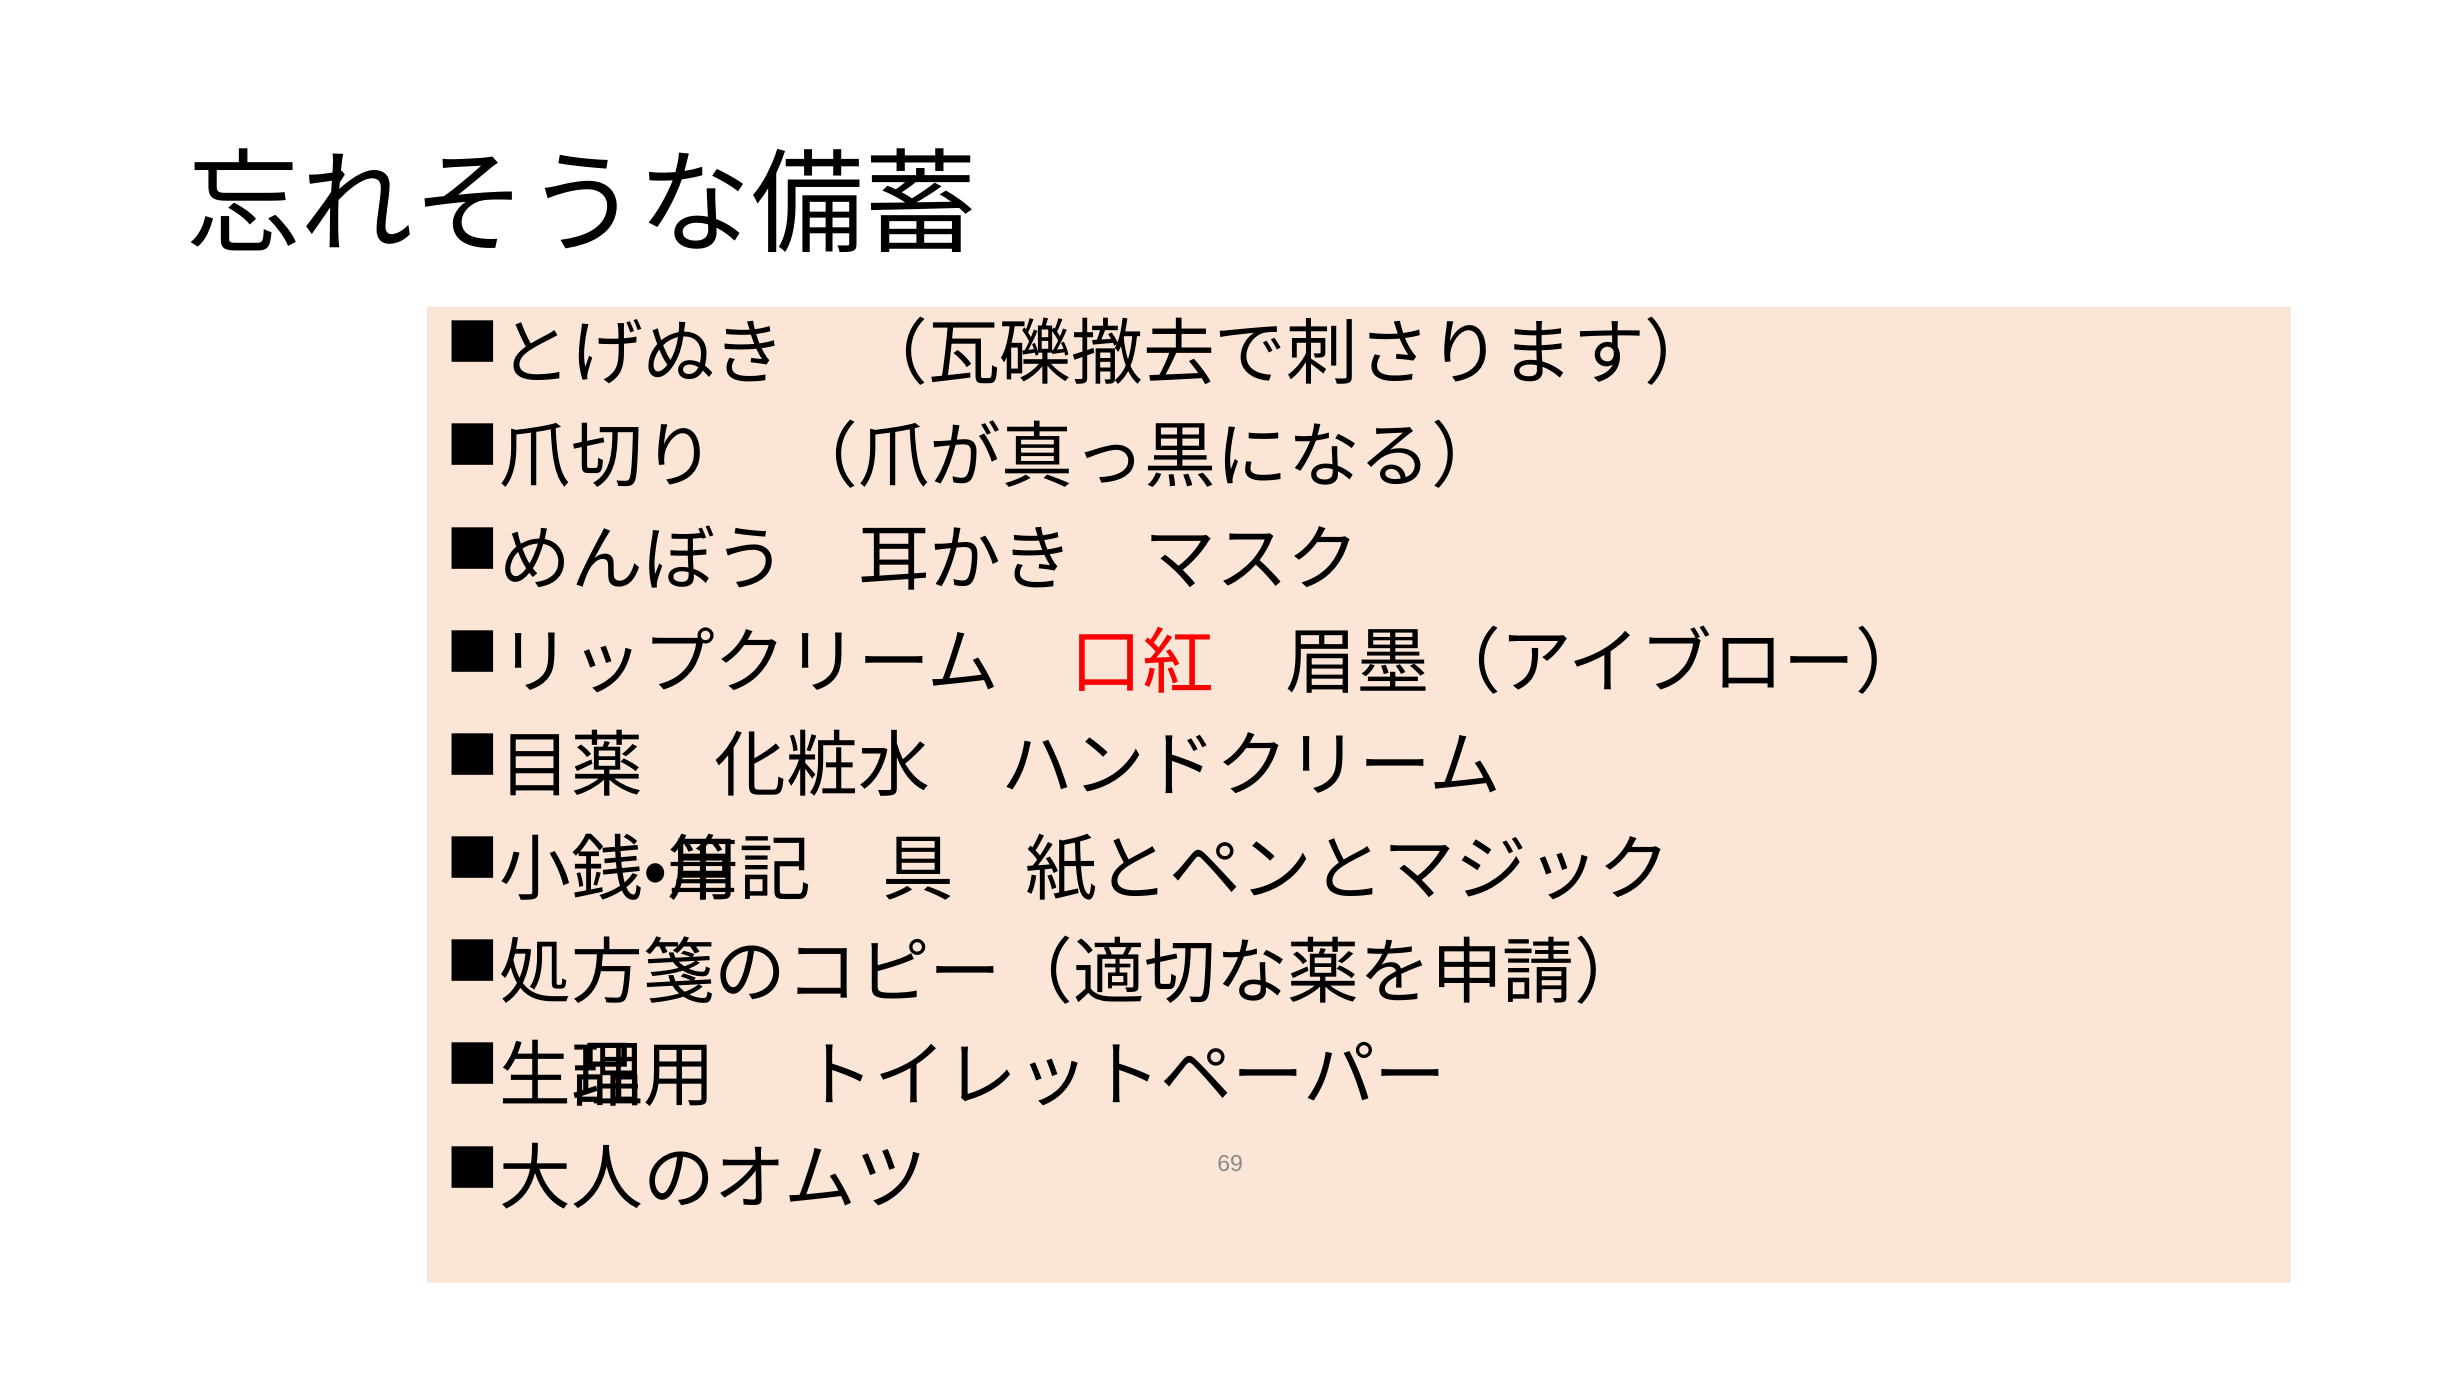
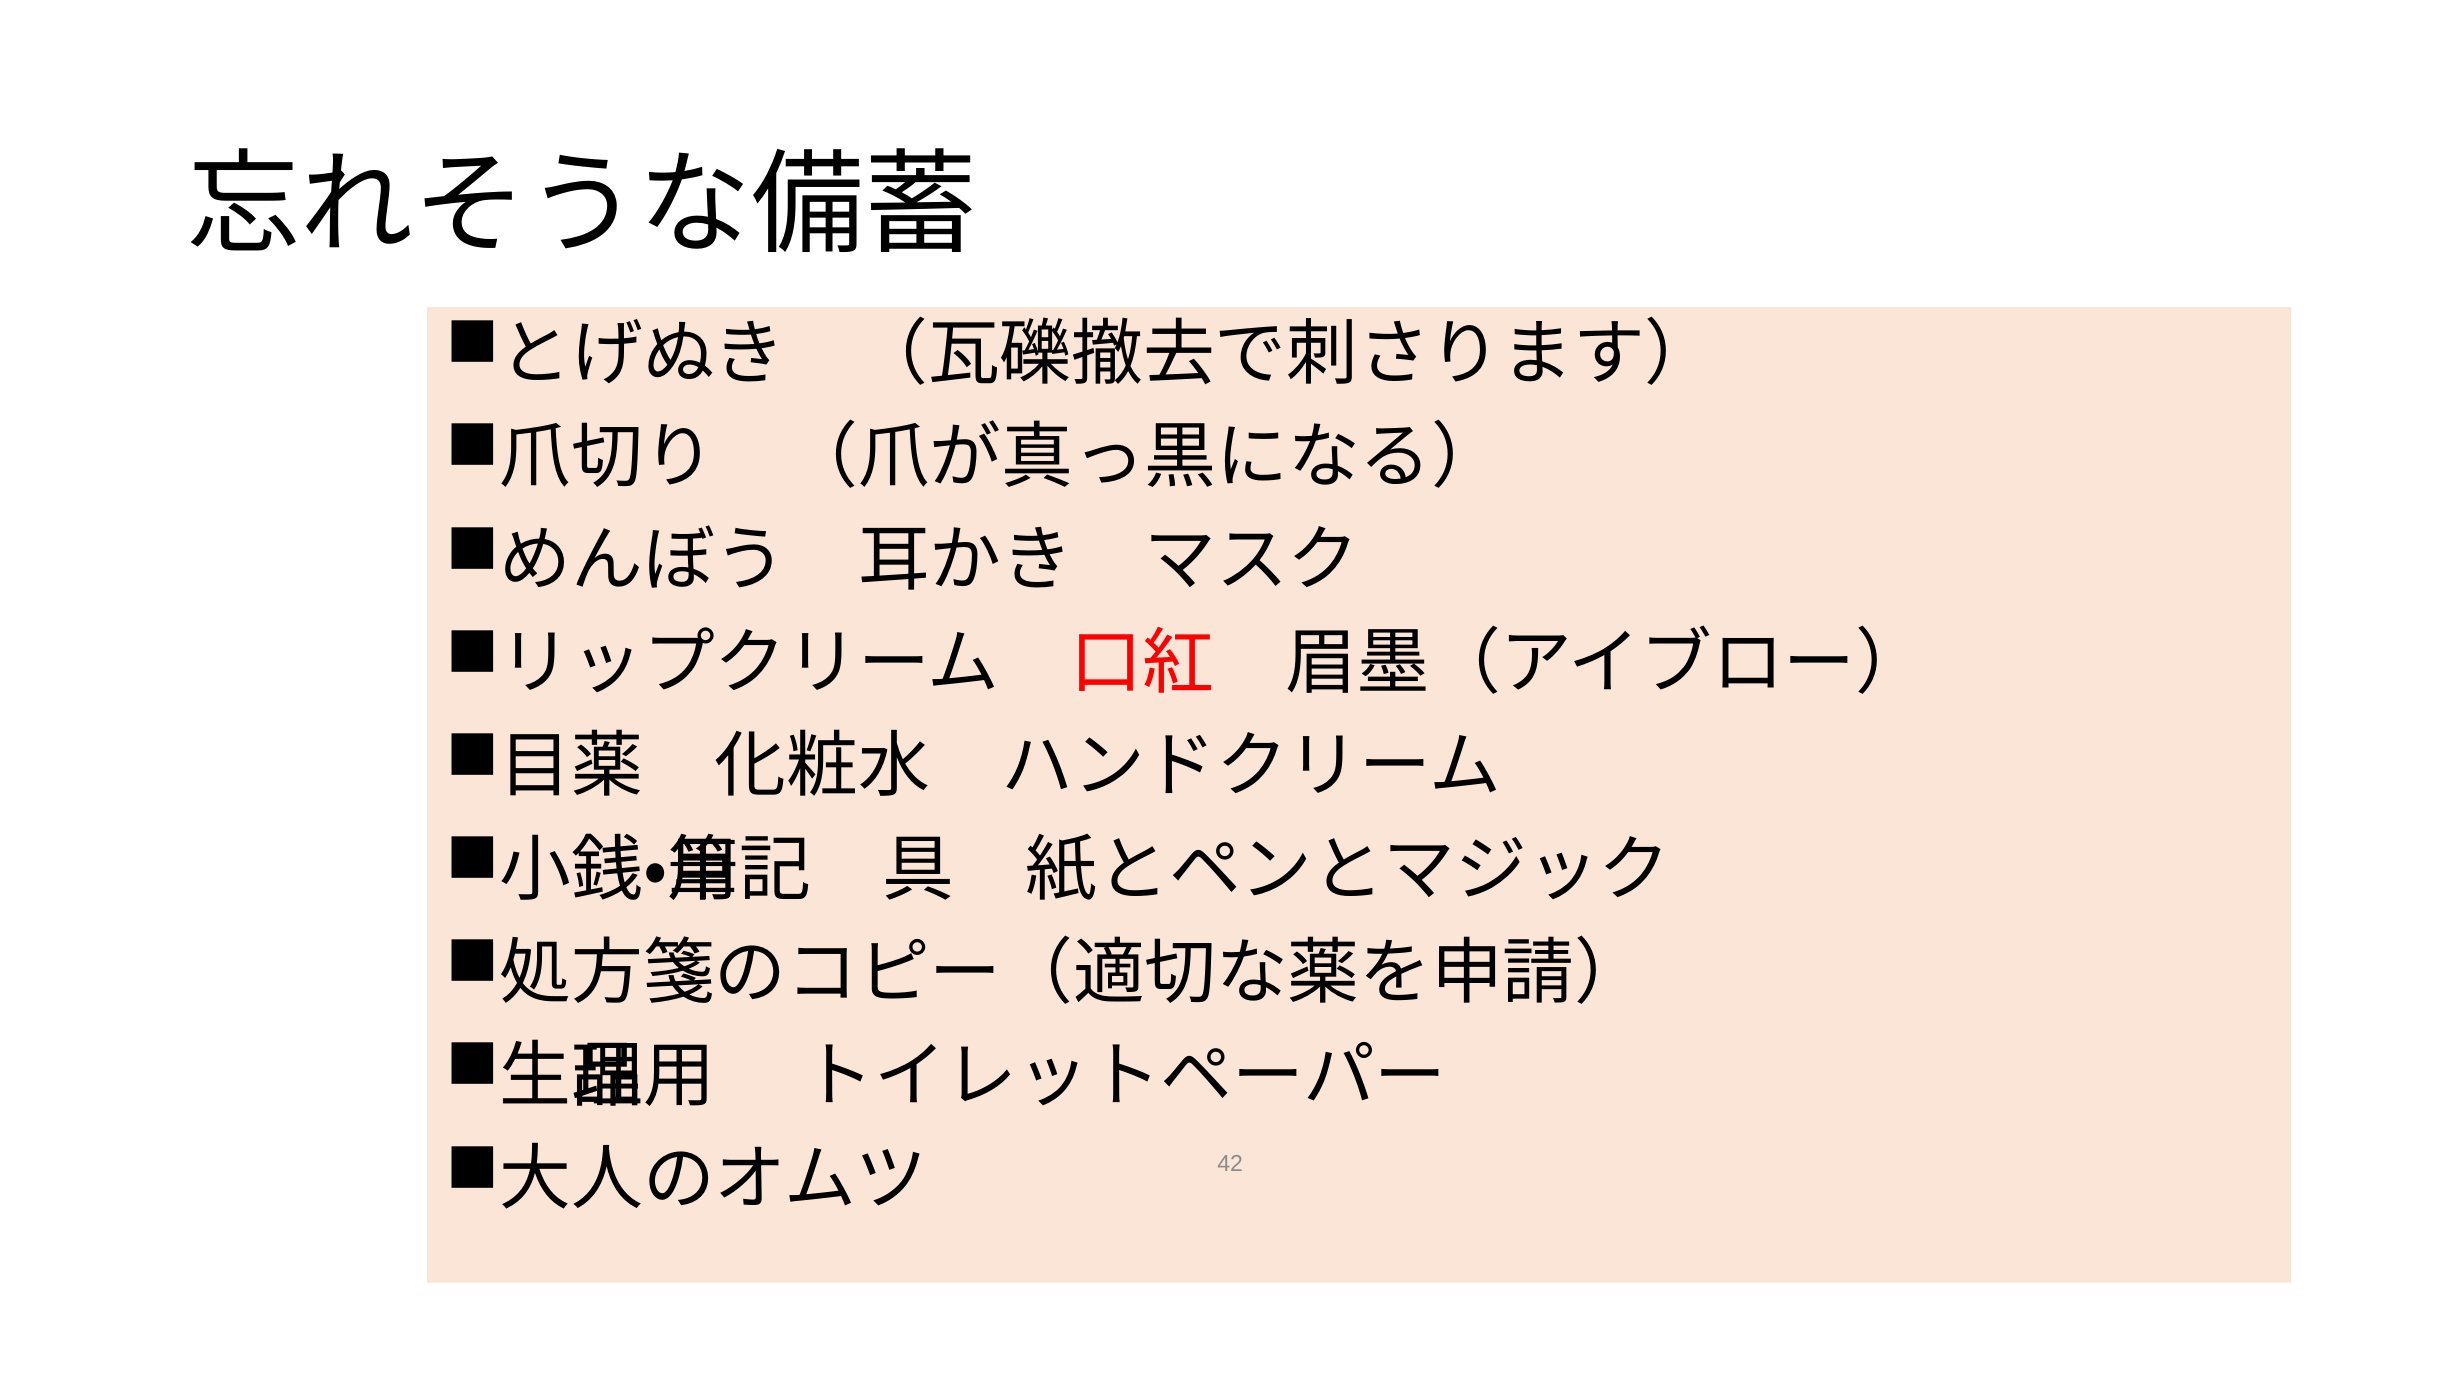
69: 69 -> 42
